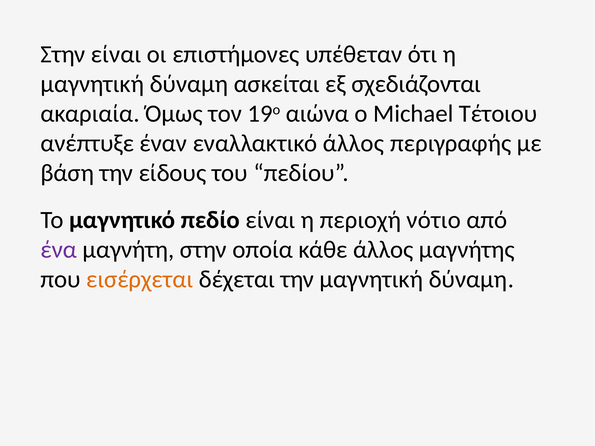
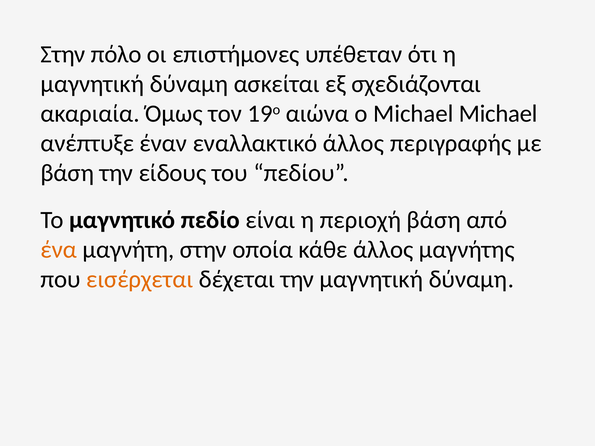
Στην είναι: είναι -> πόλο
Michael Τέτοιου: Τέτοιου -> Michael
περιοχή νότιο: νότιο -> βάση
ένα colour: purple -> orange
